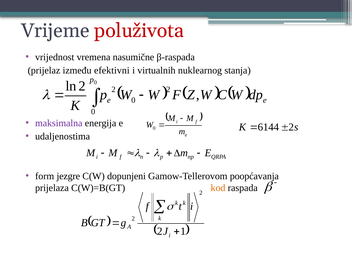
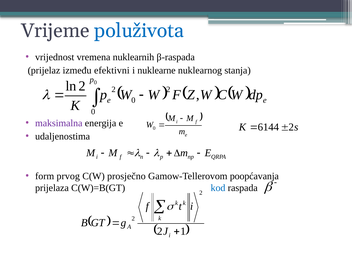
poluživota colour: red -> blue
nasumične: nasumične -> nuklearnih
virtualnih: virtualnih -> nuklearne
jezgre: jezgre -> prvog
dopunjeni: dopunjeni -> prosječno
kod colour: orange -> blue
